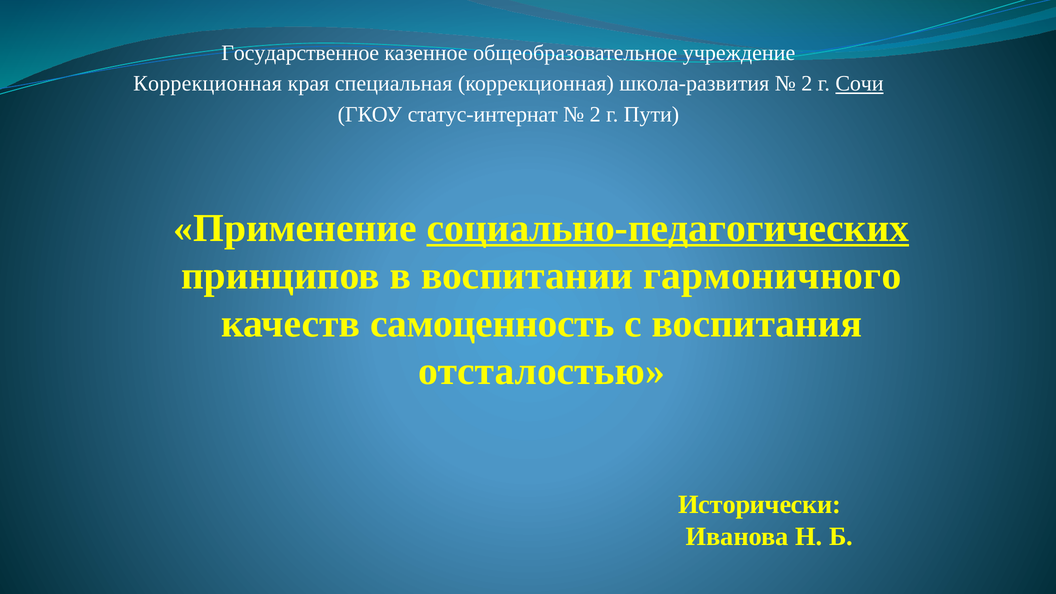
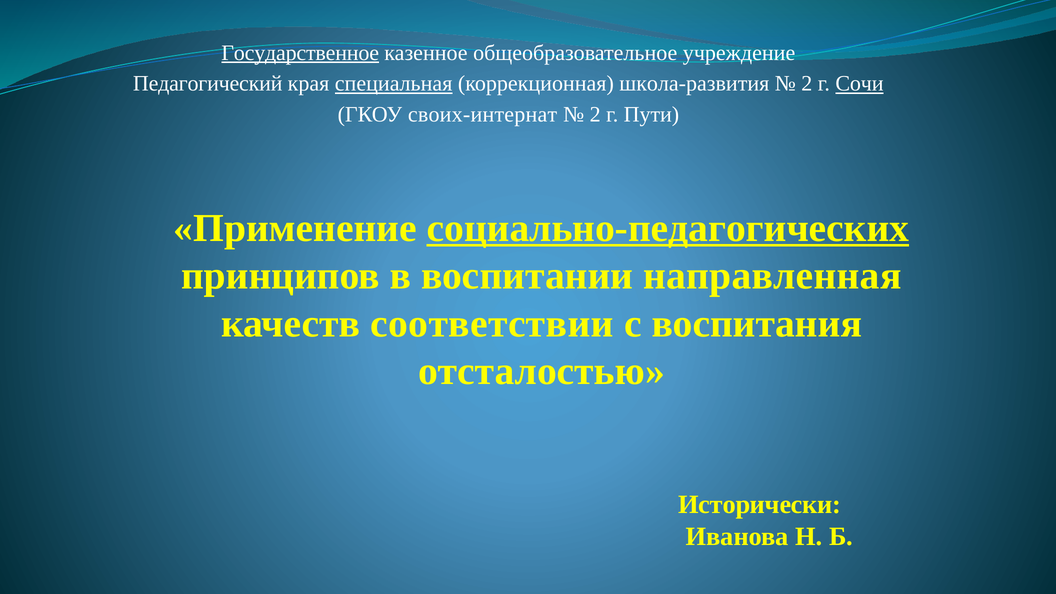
Государственное underline: none -> present
Коррекционная at (208, 84): Коррекционная -> Педагогический
специальная underline: none -> present
статус-интернат: статус-интернат -> своих-интернат
гармоничного: гармоничного -> направленная
самоценность: самоценность -> соответствии
